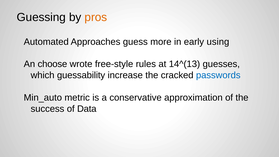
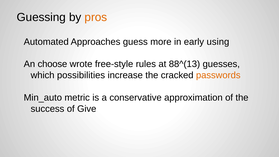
14^(13: 14^(13 -> 88^(13
guessability: guessability -> possibilities
passwords colour: blue -> orange
Data: Data -> Give
